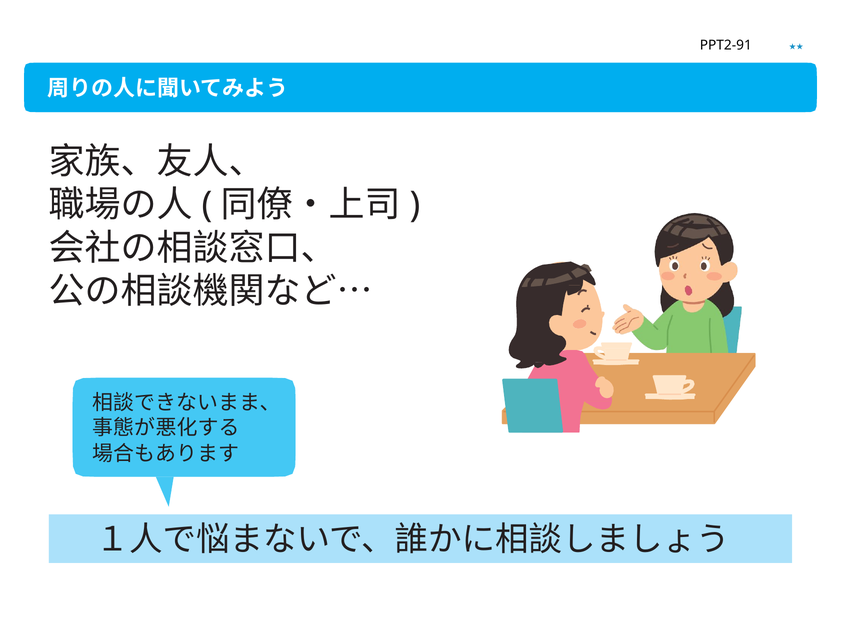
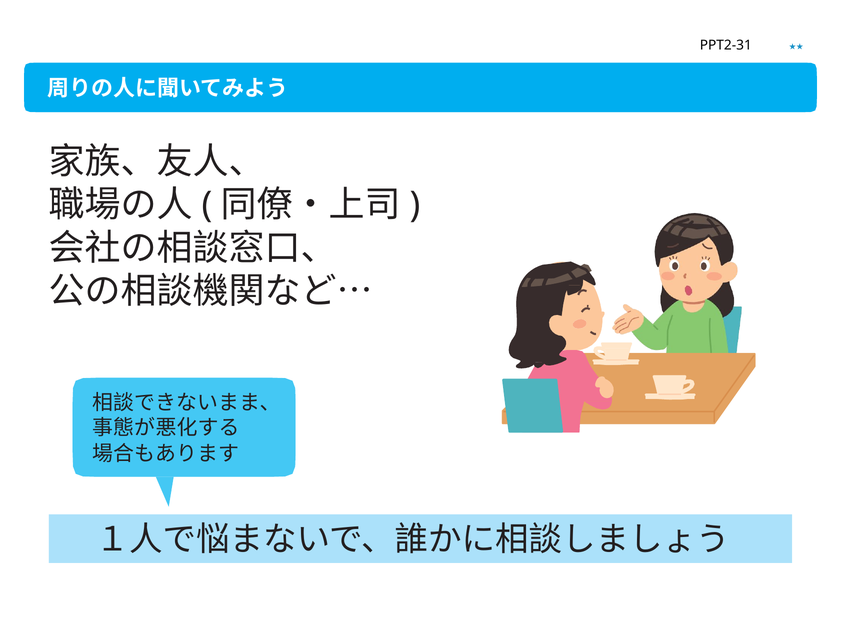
PPT2-91: PPT2-91 -> PPT2-31
